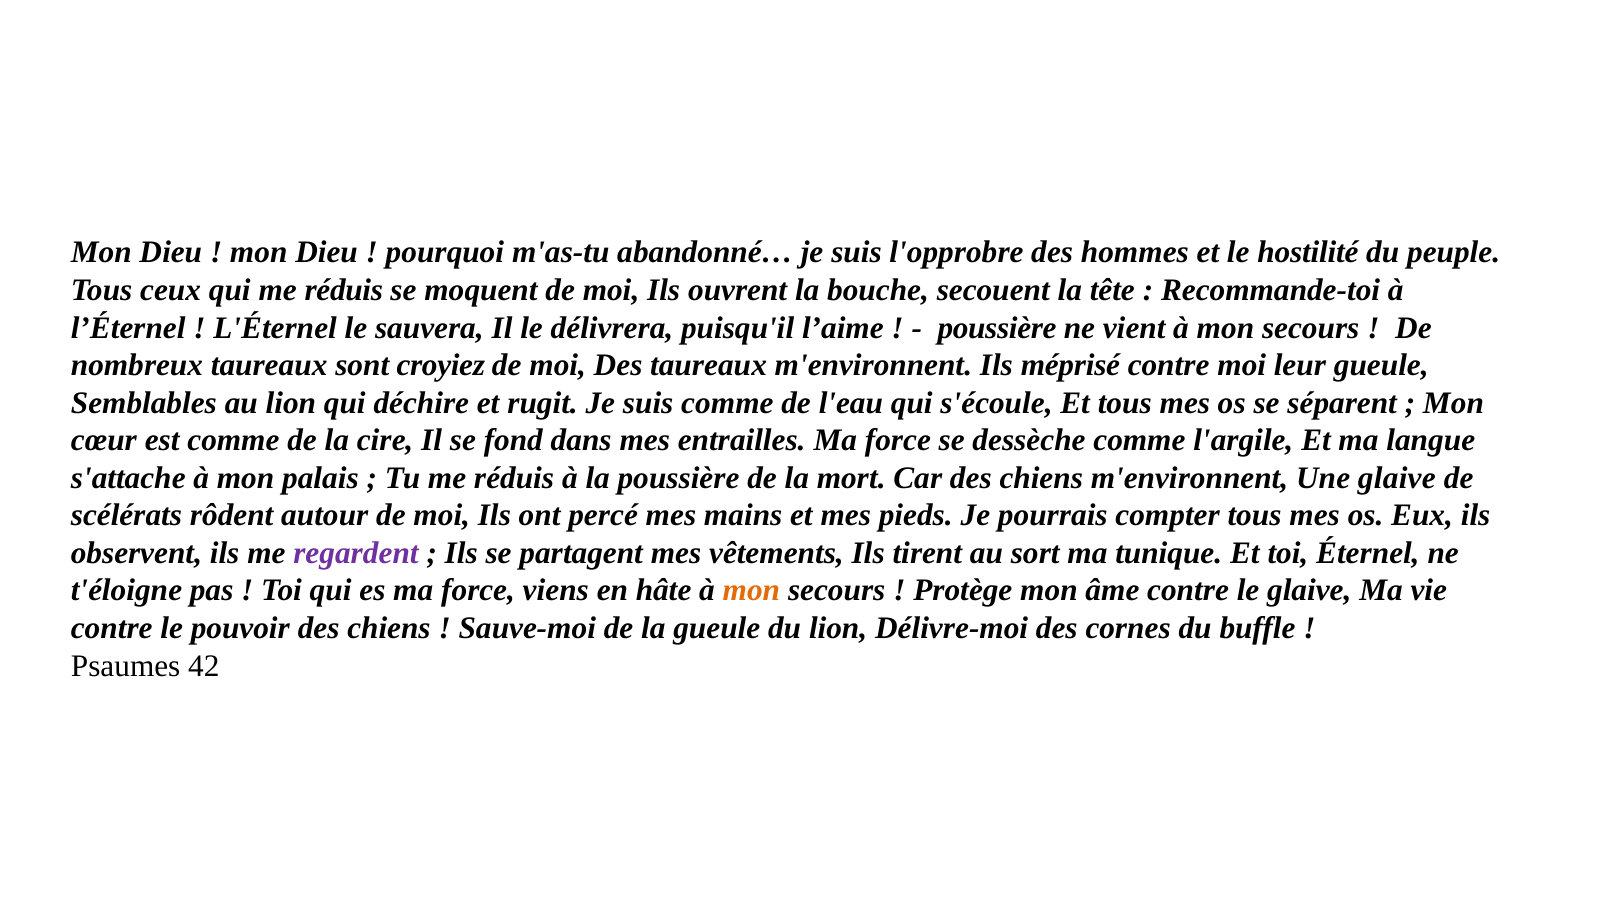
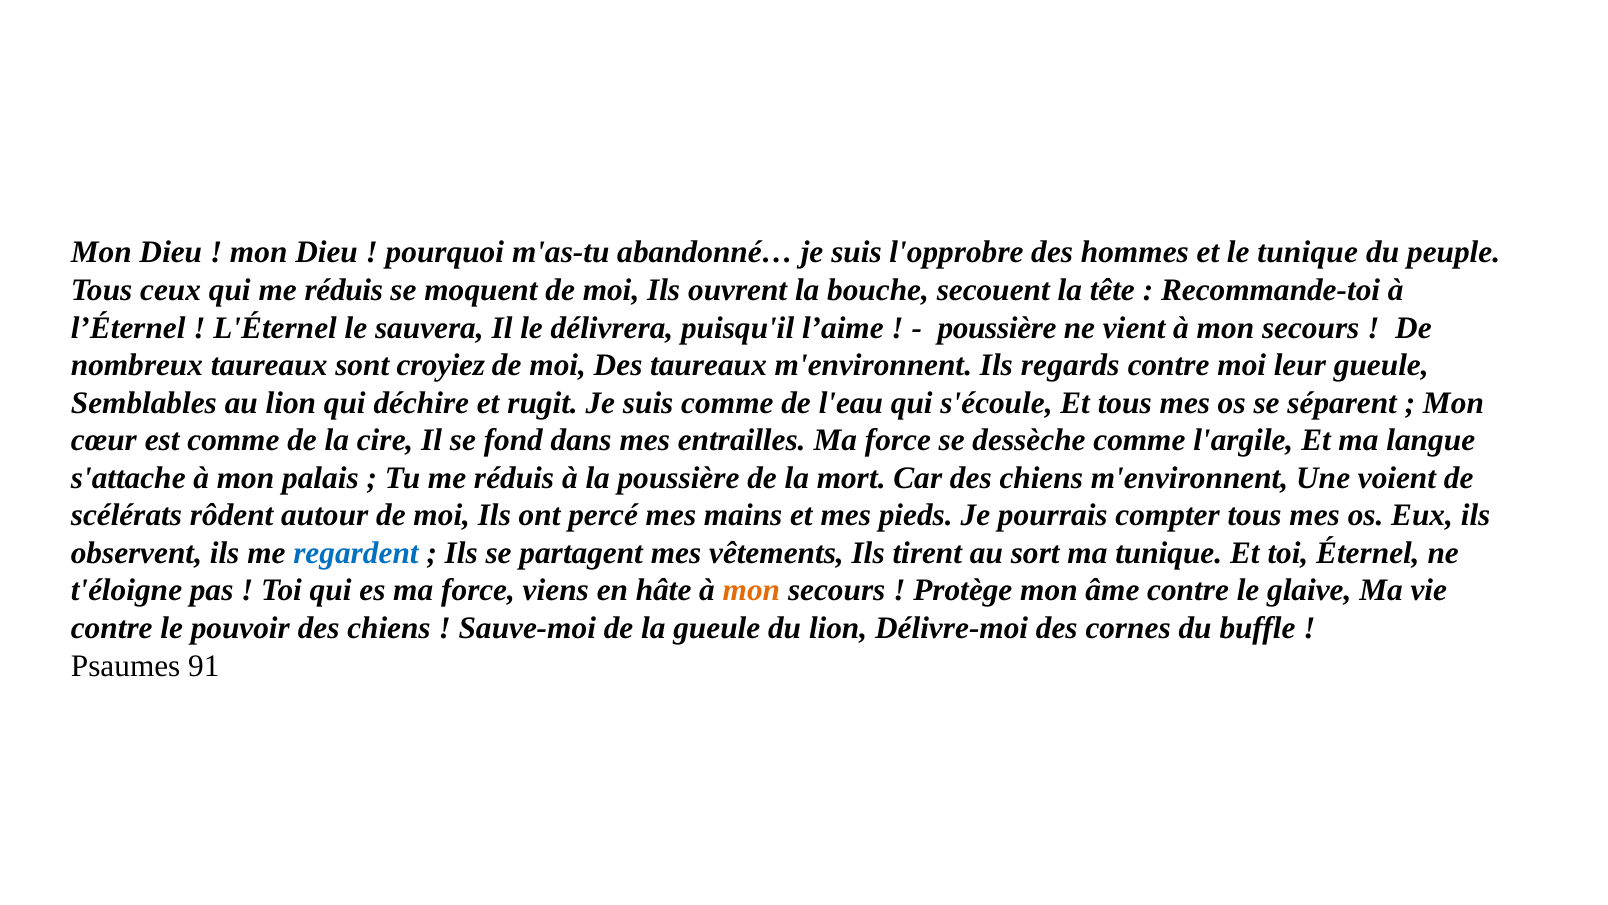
le hostilité: hostilité -> tunique
méprisé: méprisé -> regards
Une glaive: glaive -> voient
regardent colour: purple -> blue
42: 42 -> 91
